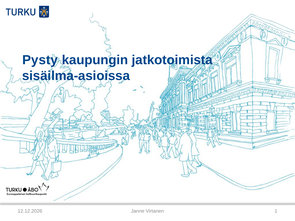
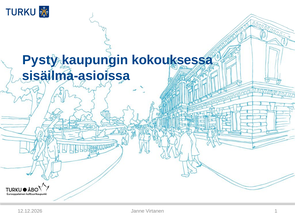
jatkotoimista: jatkotoimista -> kokouksessa
